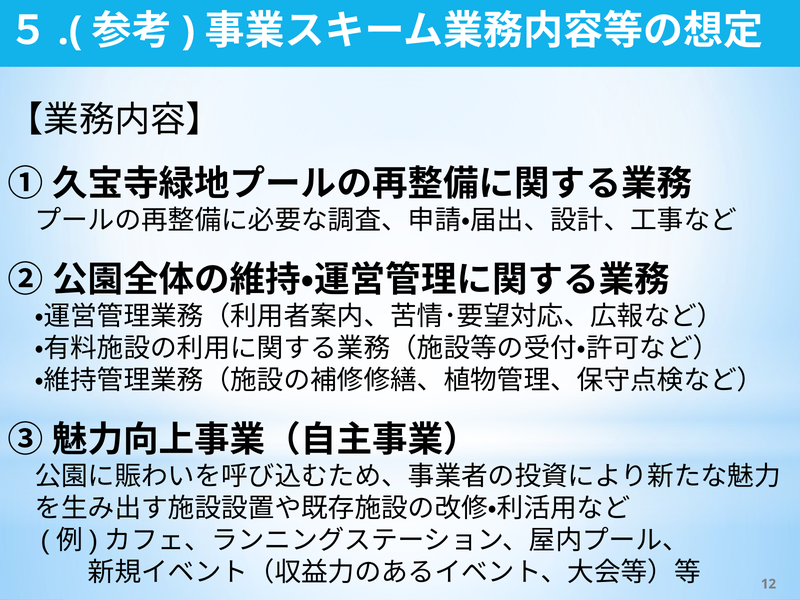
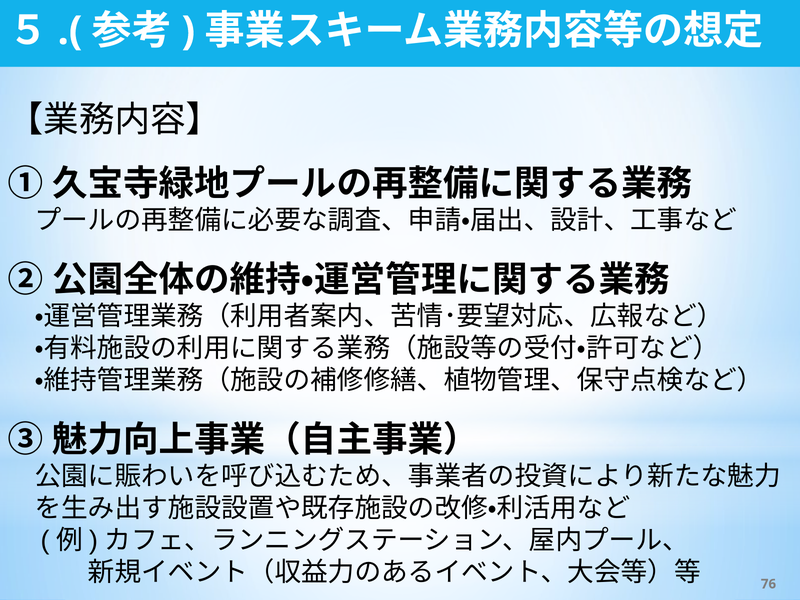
12: 12 -> 76
